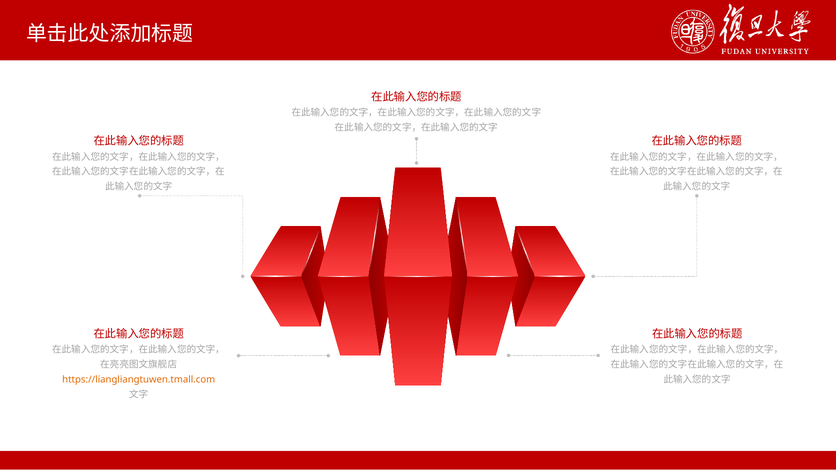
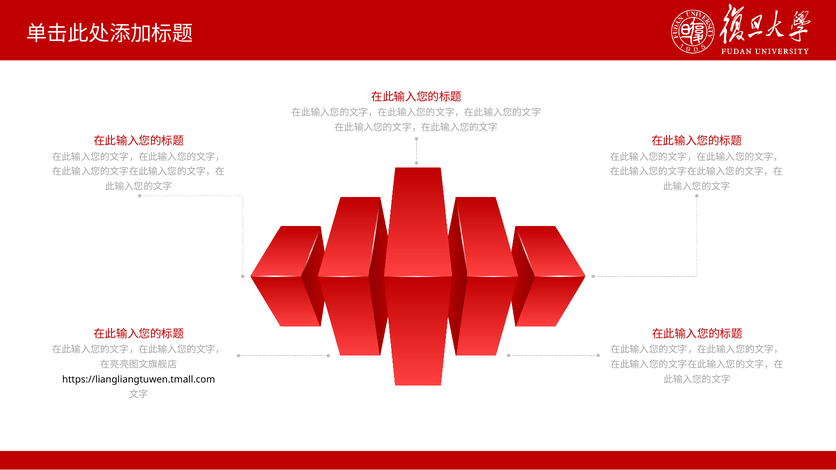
https://liangliangtuwen.tmall.com colour: orange -> black
